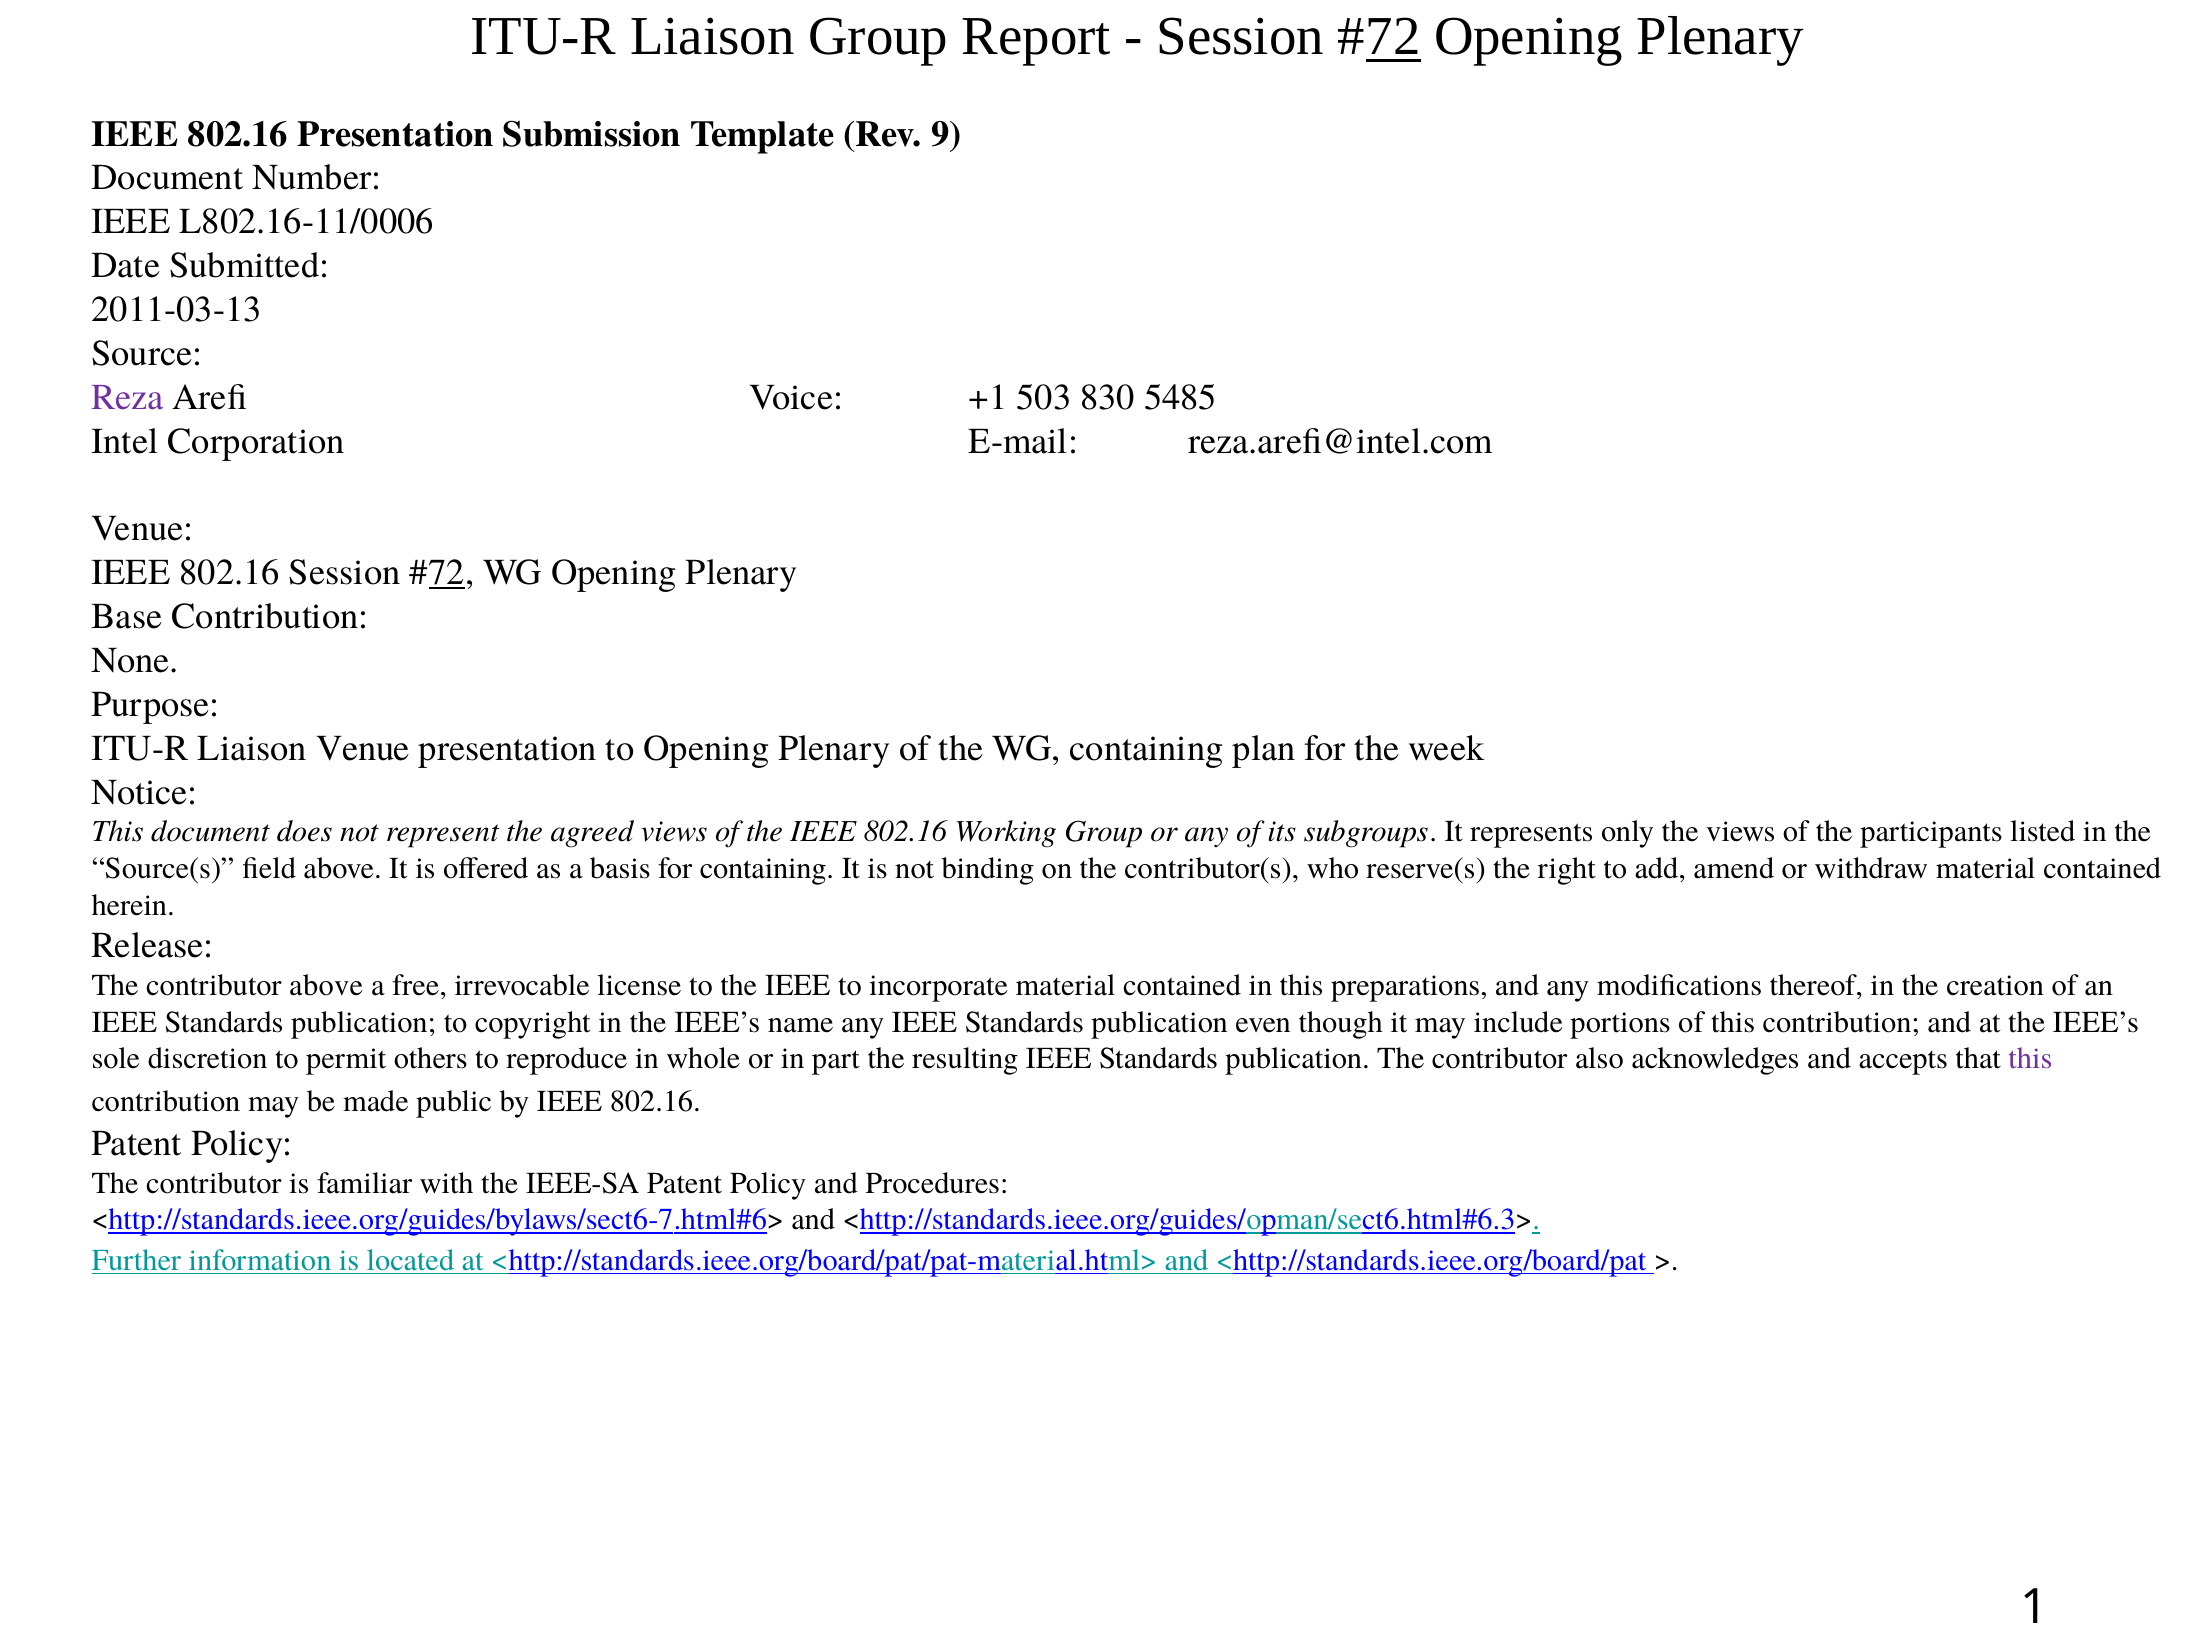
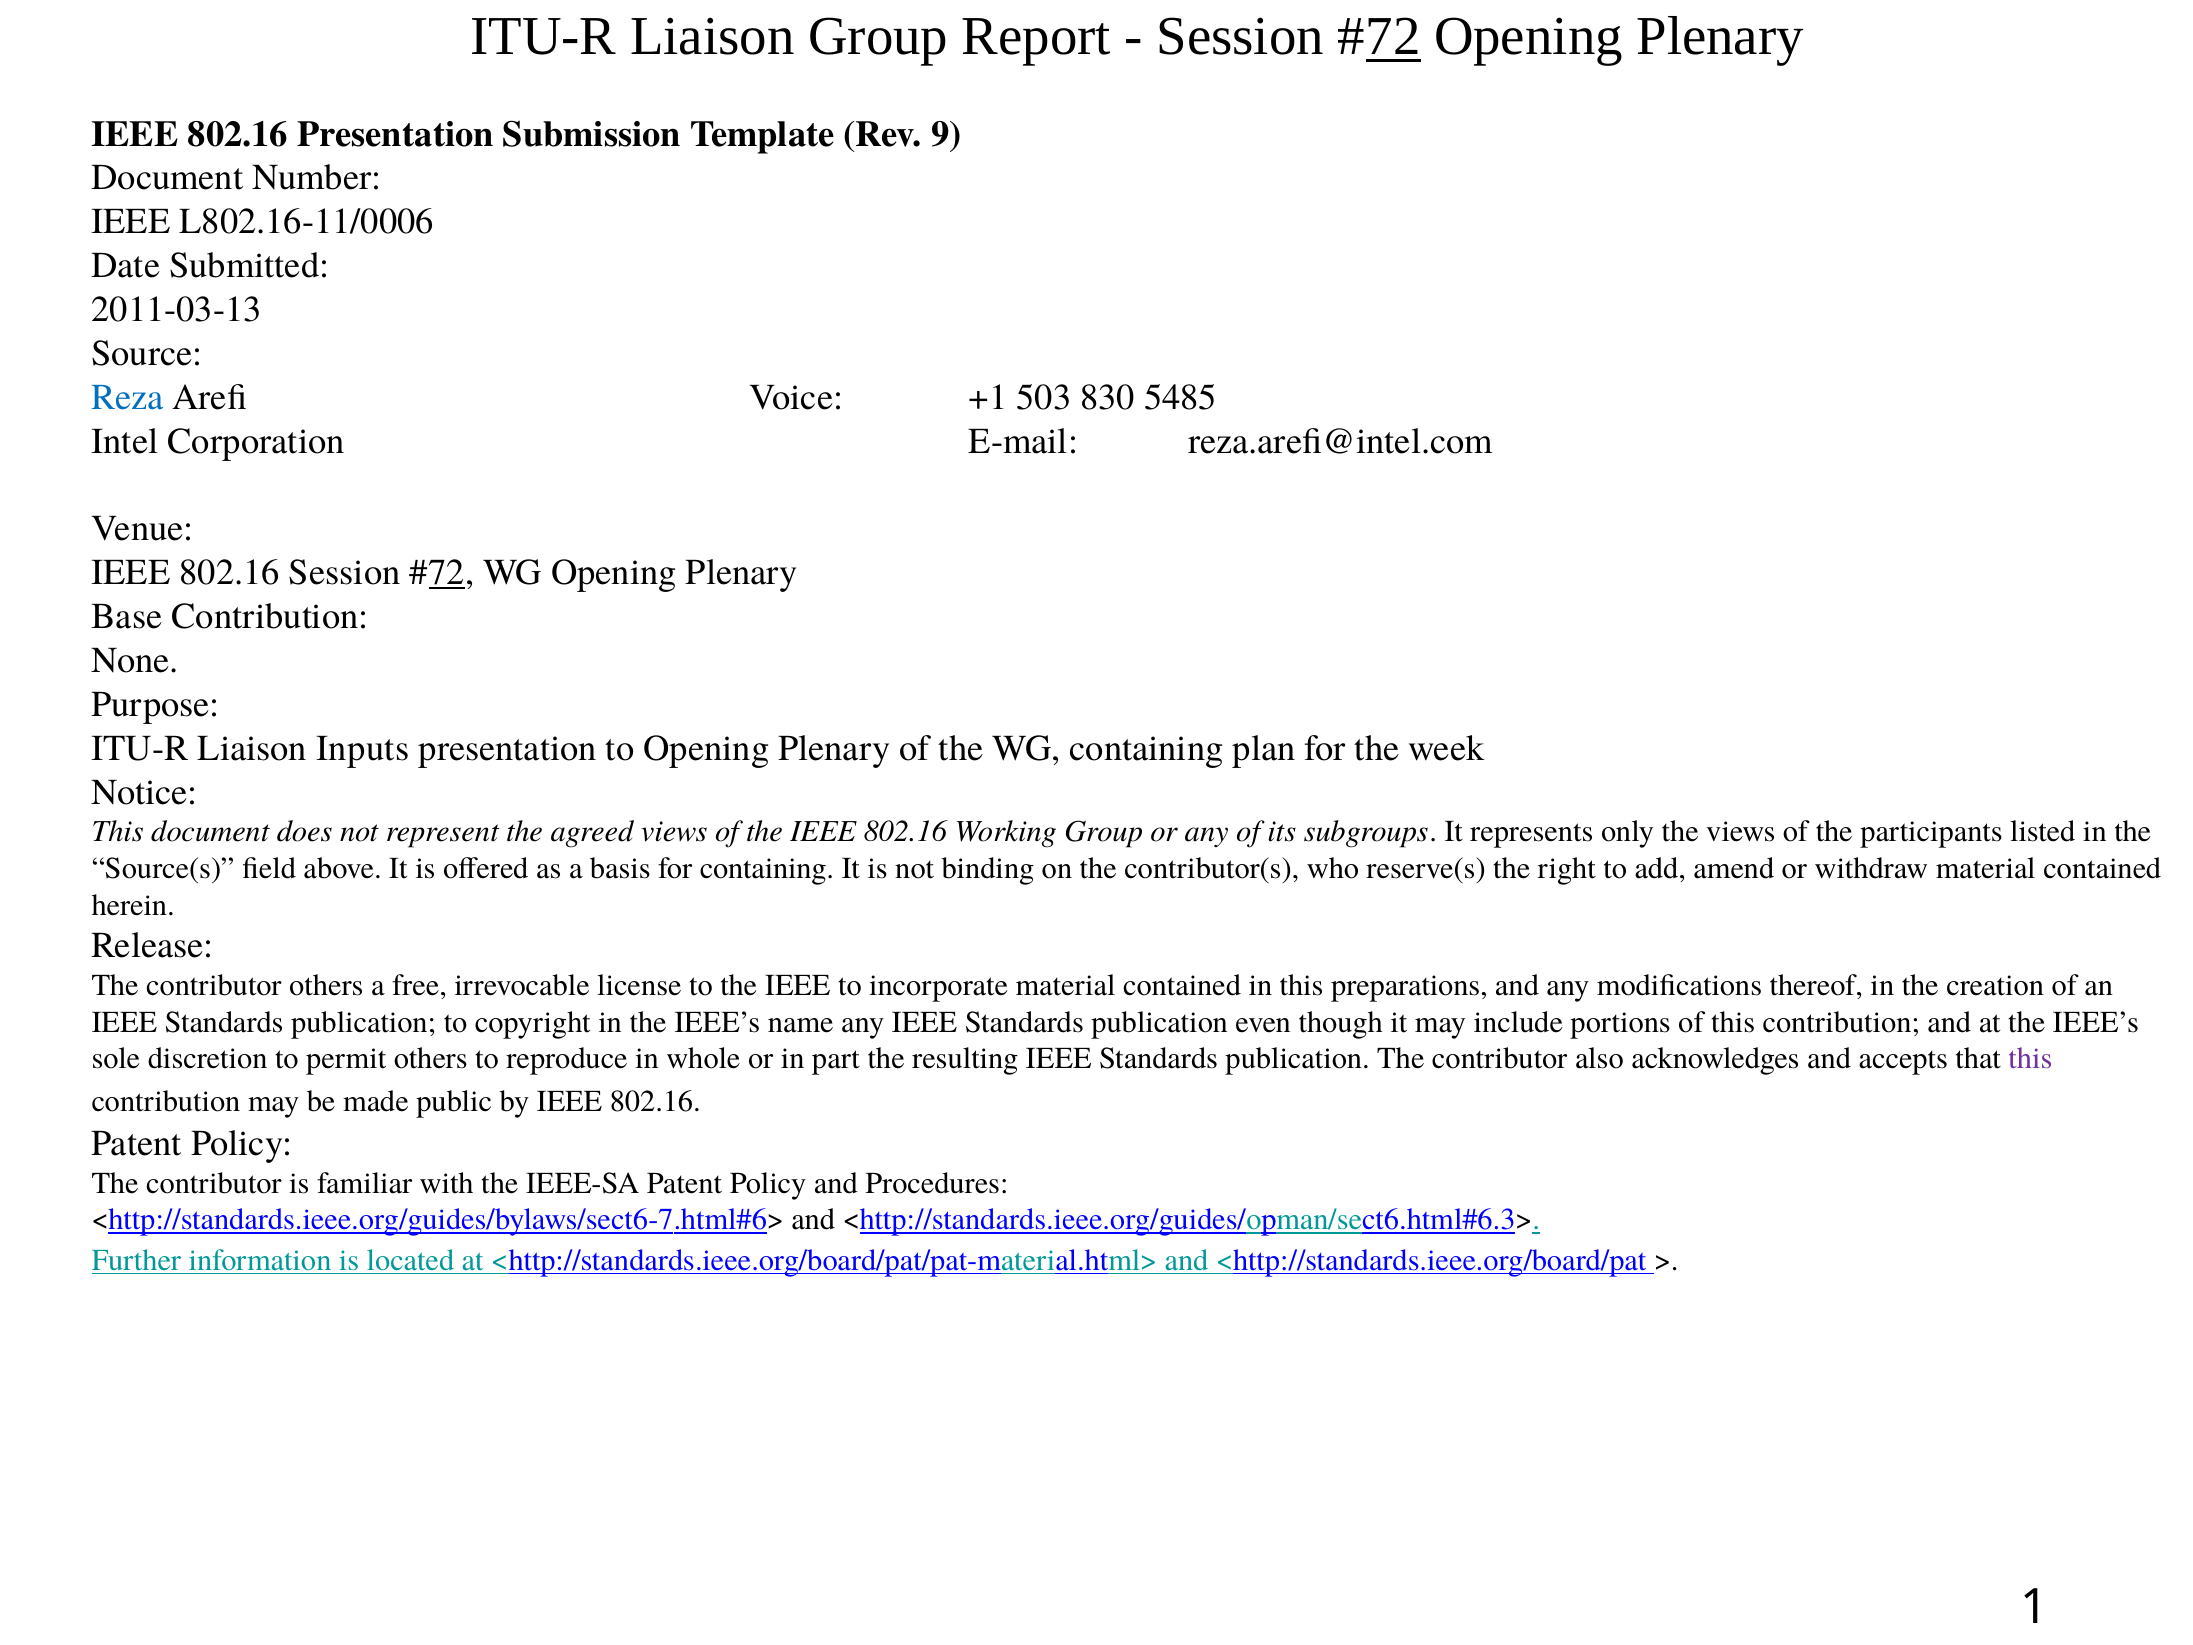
Reza colour: purple -> blue
Liaison Venue: Venue -> Inputs
contributor above: above -> others
